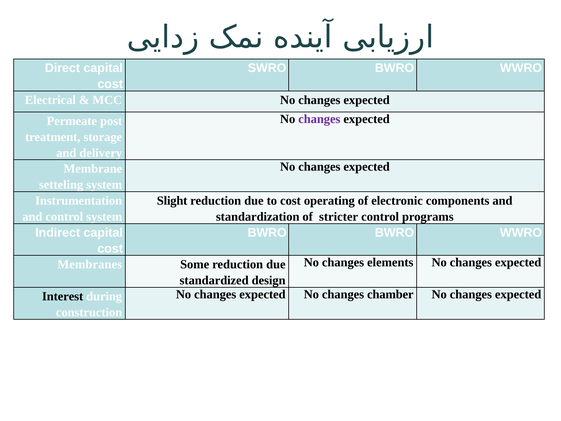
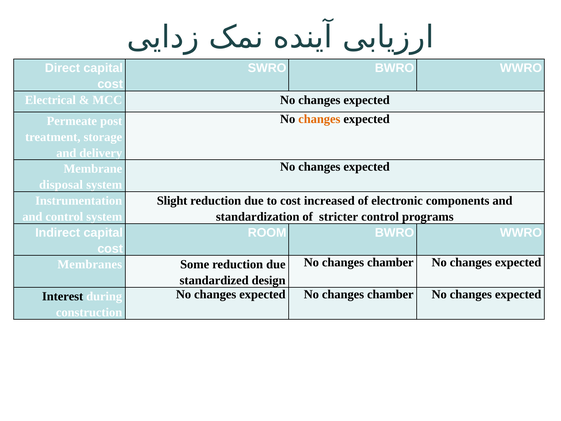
changes at (319, 119) colour: purple -> orange
setteling: setteling -> disposal
operating: operating -> increased
BWRO at (267, 233): BWRO -> ROOM
elements at (390, 262): elements -> chamber
